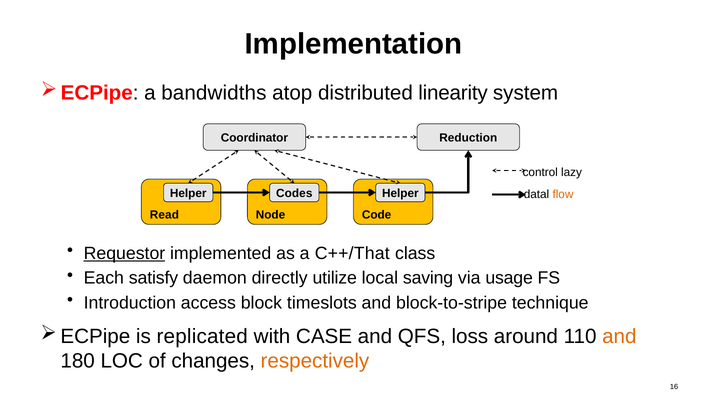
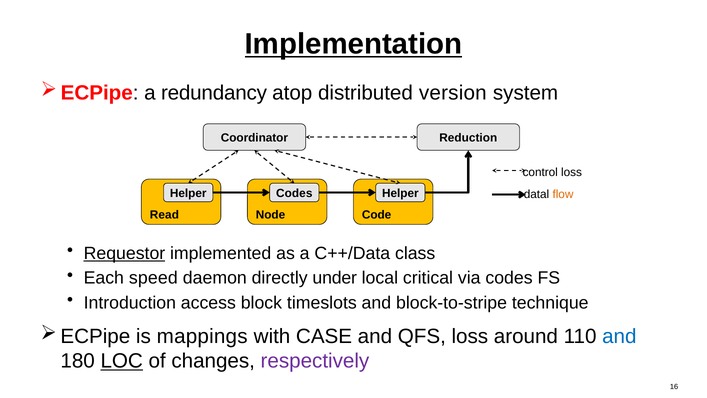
Implementation underline: none -> present
bandwidths: bandwidths -> redundancy
linearity: linearity -> version
control lazy: lazy -> loss
C++/That: C++/That -> C++/Data
satisfy: satisfy -> speed
utilize: utilize -> under
saving: saving -> critical
via usage: usage -> codes
replicated: replicated -> mappings
and at (619, 336) colour: orange -> blue
LOC underline: none -> present
respectively colour: orange -> purple
